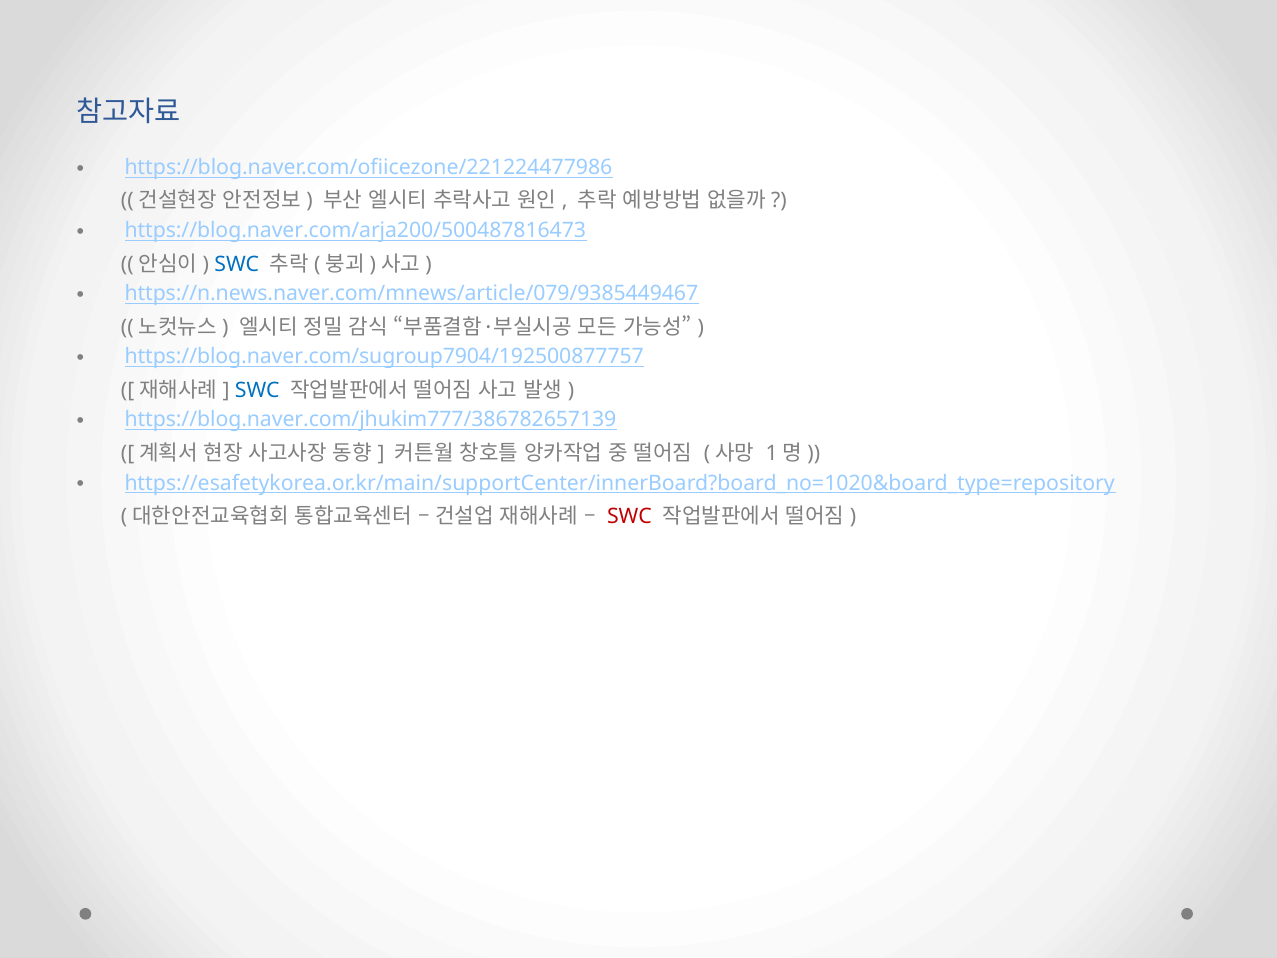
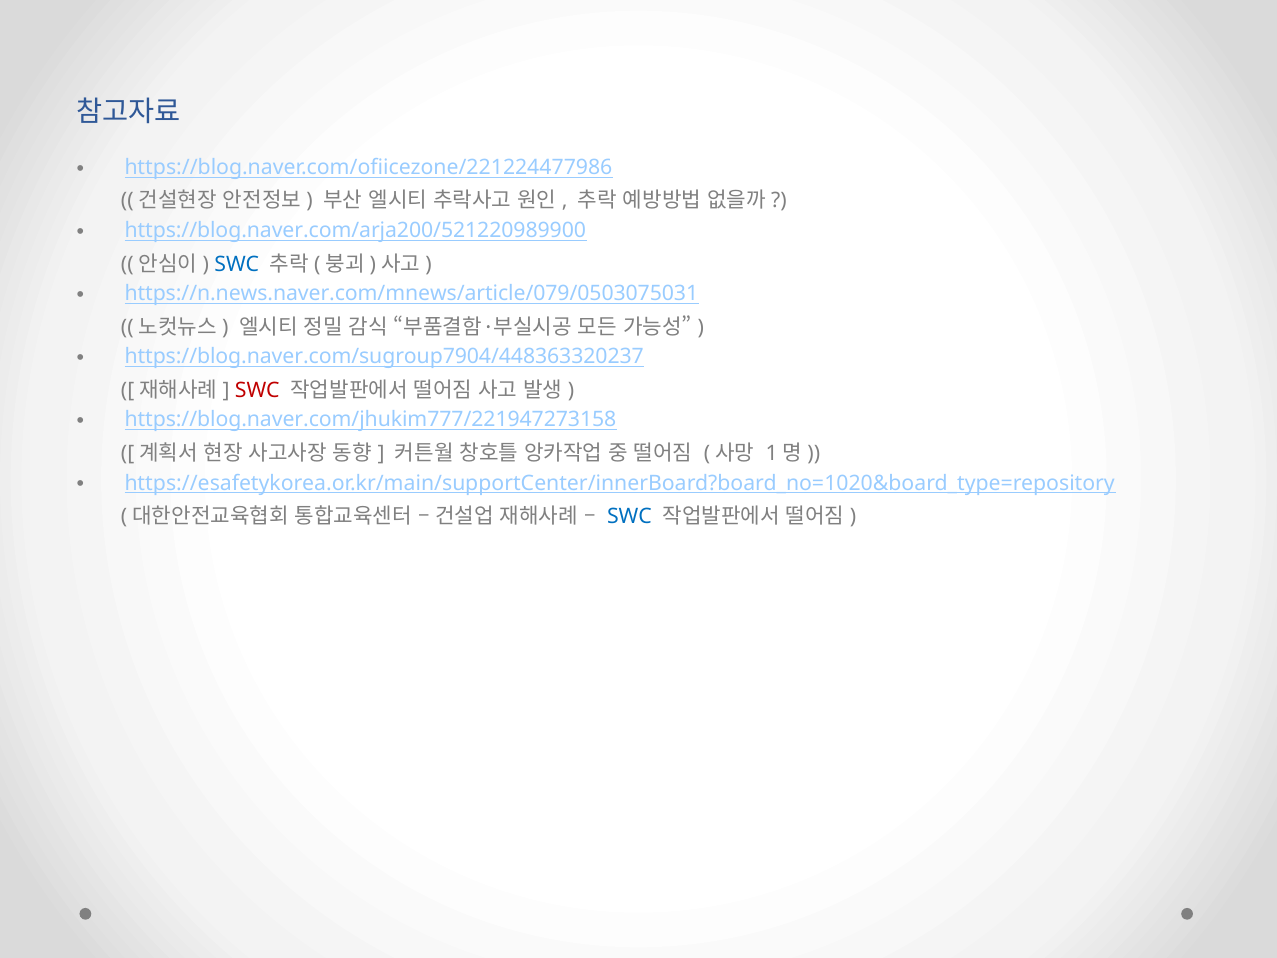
https://blog.naver.com/arja200/500487816473: https://blog.naver.com/arja200/500487816473 -> https://blog.naver.com/arja200/521220989900
https://n.news.naver.com/mnews/article/079/9385449467: https://n.news.naver.com/mnews/article/079/9385449467 -> https://n.news.naver.com/mnews/article/079/0503075031
https://blog.naver.com/sugroup7904/192500877757: https://blog.naver.com/sugroup7904/192500877757 -> https://blog.naver.com/sugroup7904/448363320237
SWC at (257, 390) colour: blue -> red
https://blog.naver.com/jhukim777/386782657139: https://blog.naver.com/jhukim777/386782657139 -> https://blog.naver.com/jhukim777/221947273158
SWC at (629, 516) colour: red -> blue
